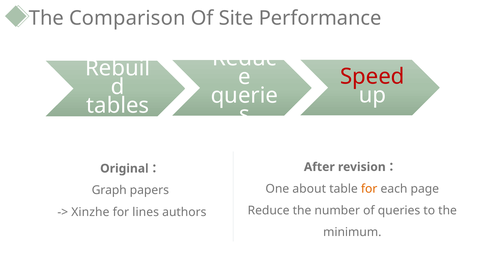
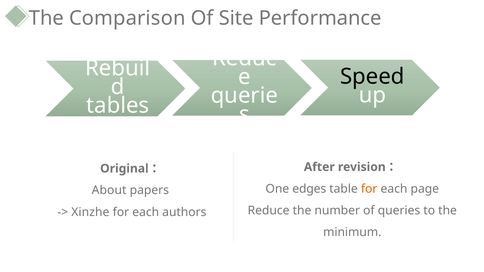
Speed colour: red -> black
about: about -> edges
Graph: Graph -> About
lines at (146, 212): lines -> each
